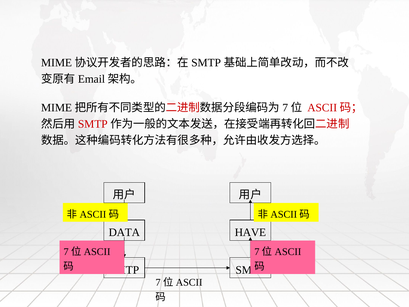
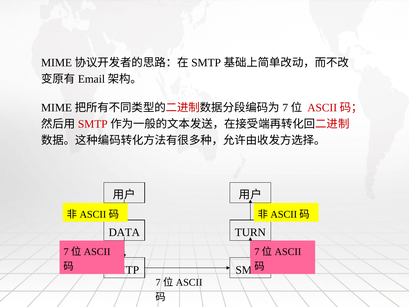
HAVE: HAVE -> TURN
